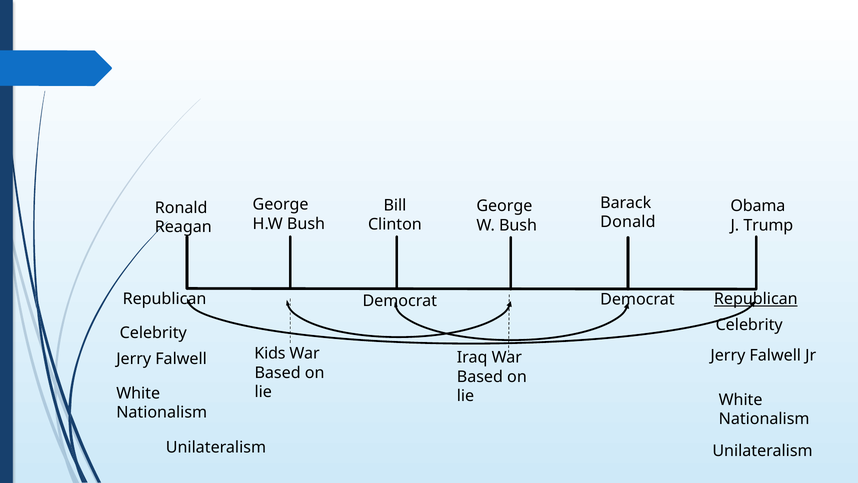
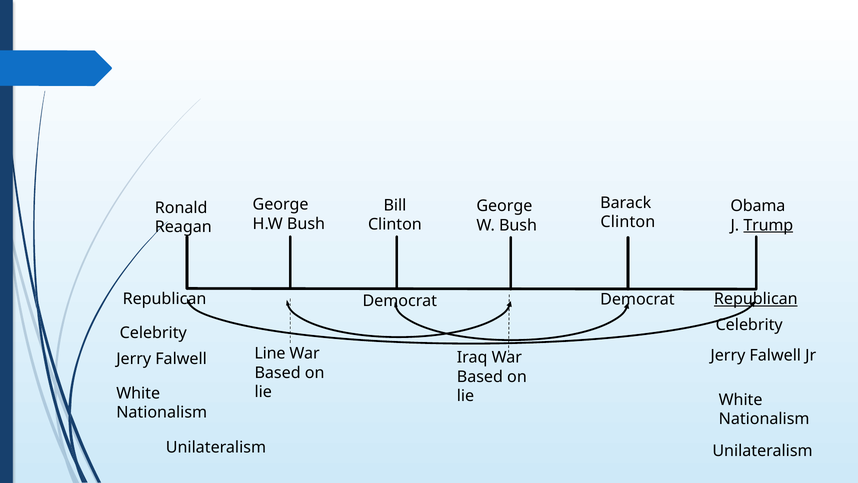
Donald at (628, 222): Donald -> Clinton
Trump underline: none -> present
Kids: Kids -> Line
